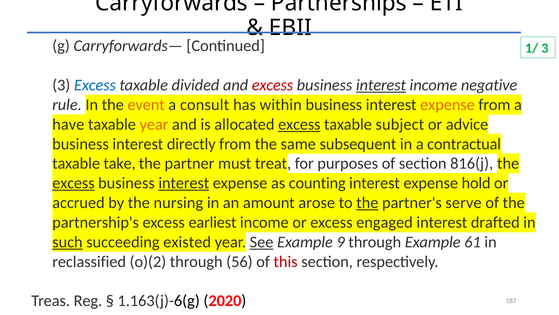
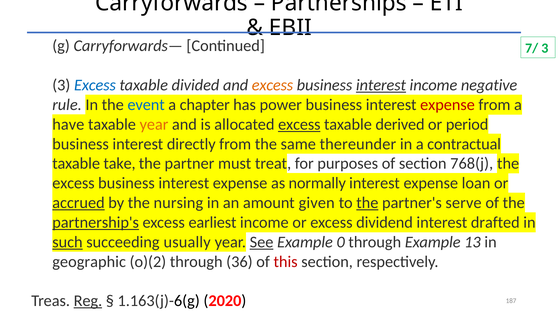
1/: 1/ -> 7/
excess at (272, 85) colour: red -> orange
event colour: orange -> blue
consult: consult -> chapter
within: within -> power
expense at (447, 105) colour: orange -> red
subject: subject -> derived
advice: advice -> period
subsequent: subsequent -> thereunder
816(j: 816(j -> 768(j
excess at (73, 183) underline: present -> none
interest at (184, 183) underline: present -> none
counting: counting -> normally
hold: hold -> loan
accrued underline: none -> present
arose: arose -> given
partnership's underline: none -> present
engaged: engaged -> dividend
existed: existed -> usually
9: 9 -> 0
61: 61 -> 13
reclassified: reclassified -> geographic
56: 56 -> 36
Reg underline: none -> present
